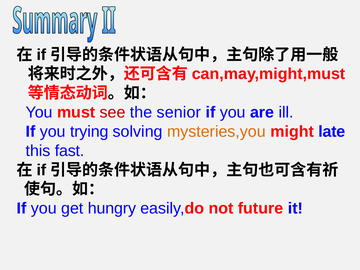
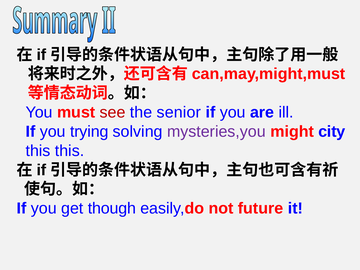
mysteries,you colour: orange -> purple
late: late -> city
this fast: fast -> this
hungry: hungry -> though
